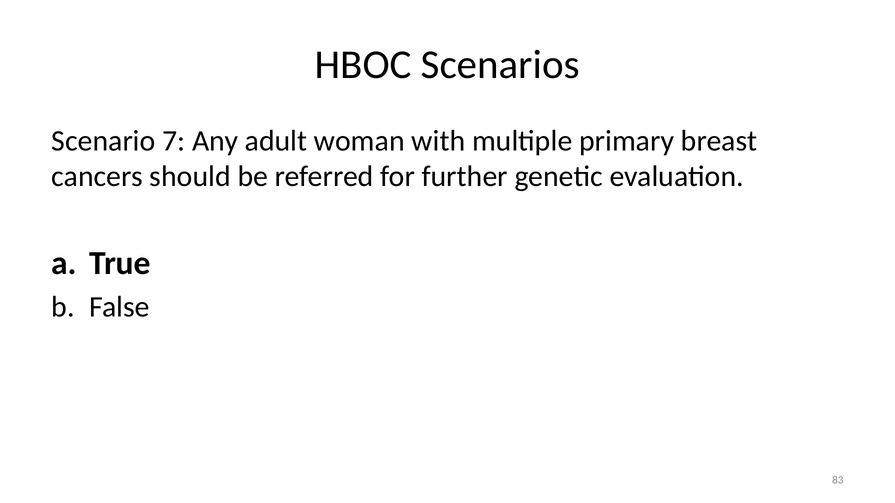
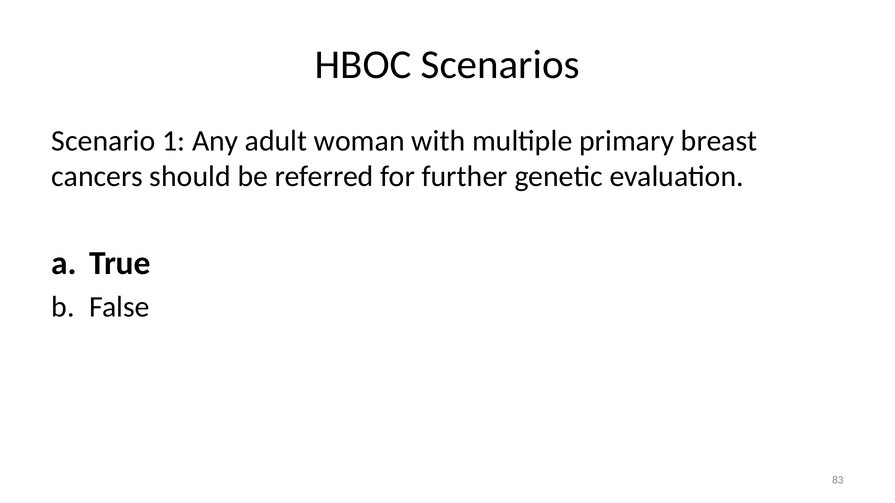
7: 7 -> 1
